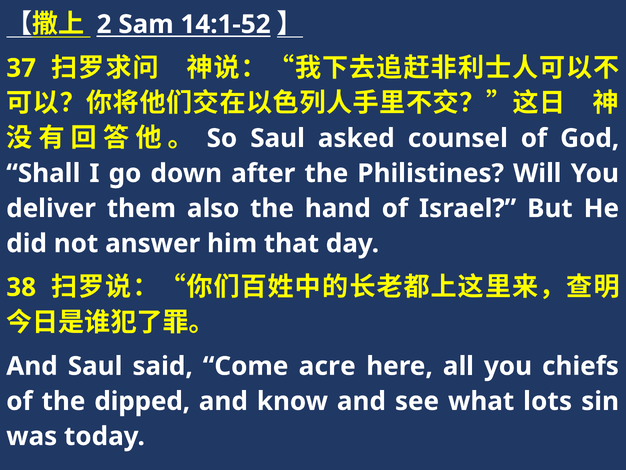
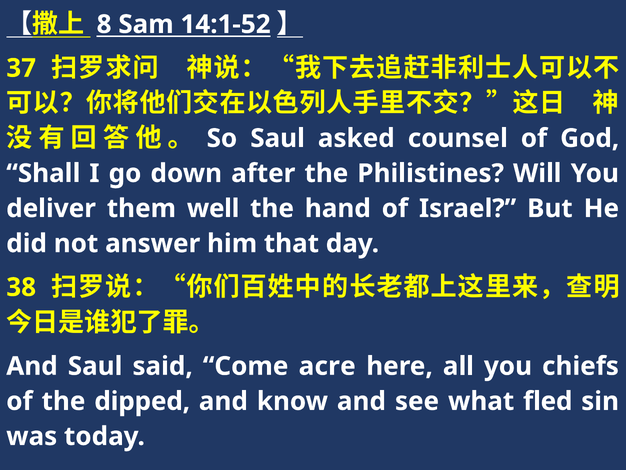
2: 2 -> 8
also: also -> well
lots: lots -> fled
